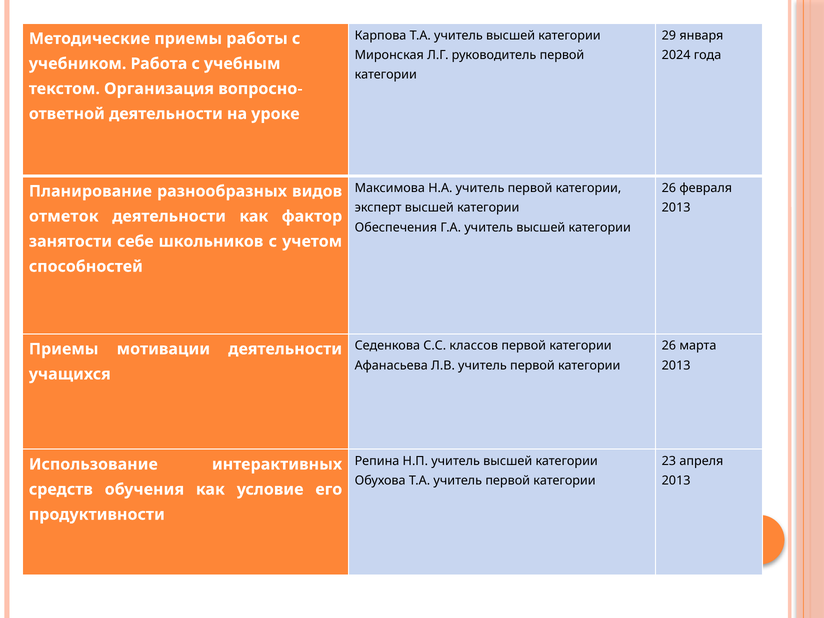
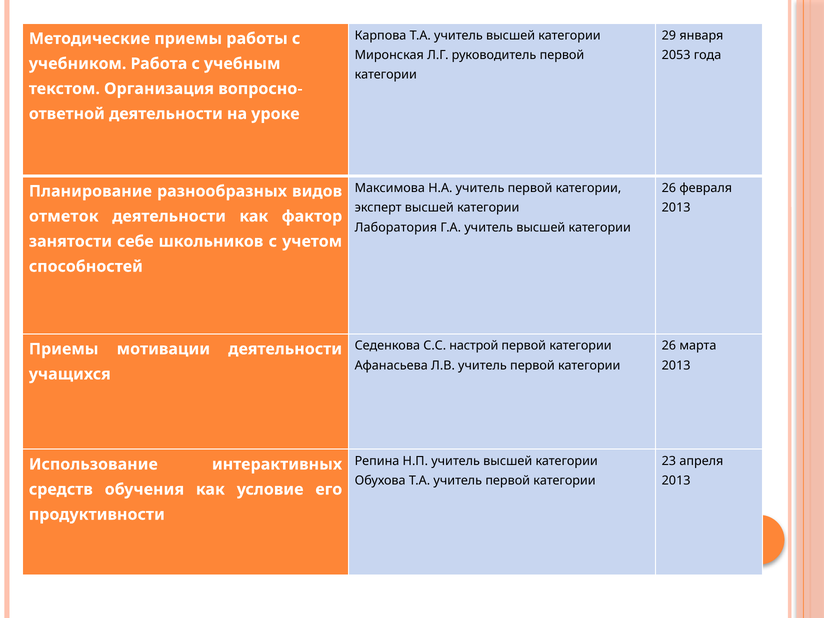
2024: 2024 -> 2053
Обеспечения: Обеспечения -> Лаборатория
классов: классов -> настрой
